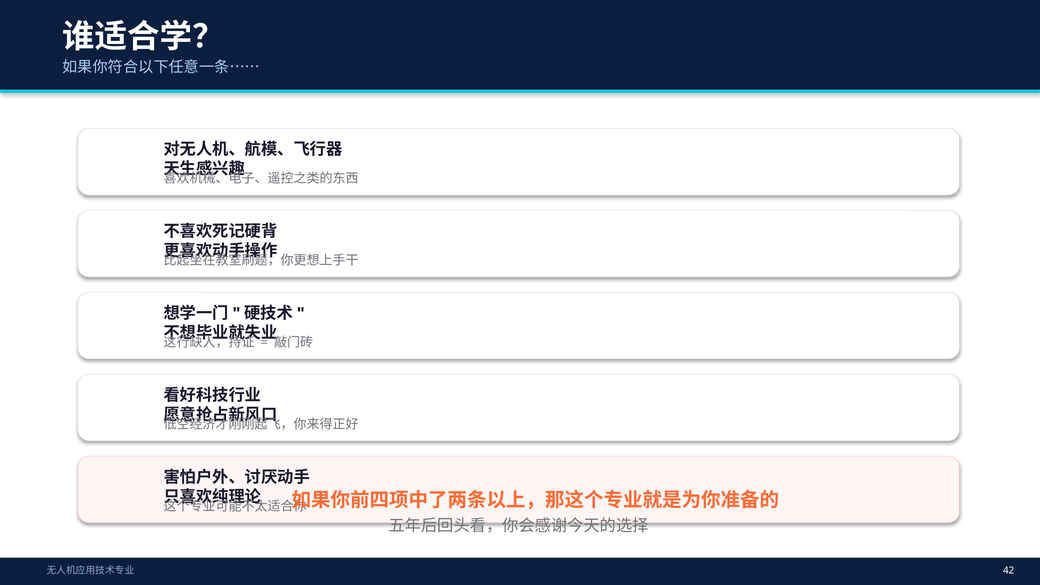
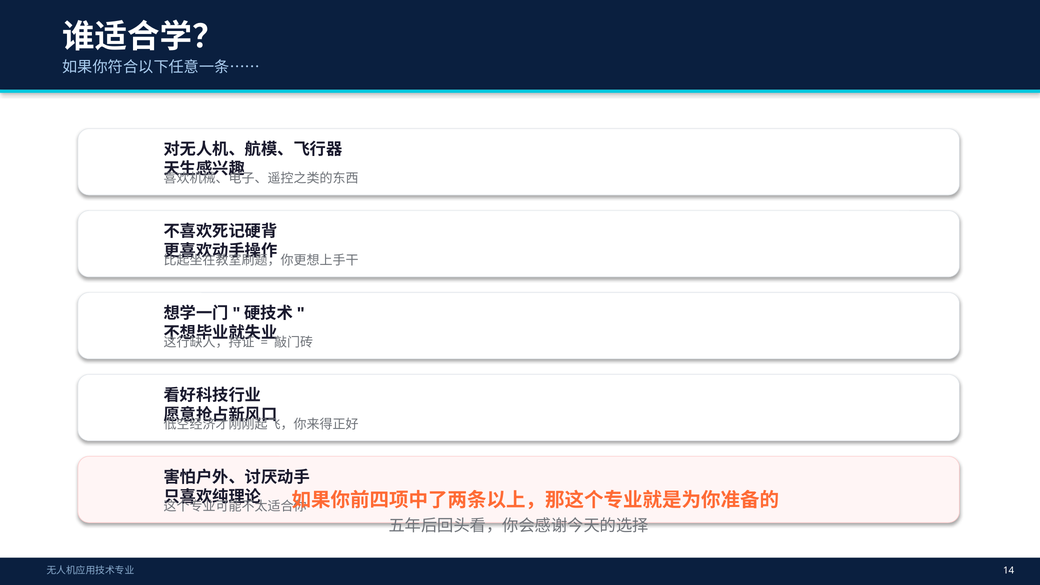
42: 42 -> 14
